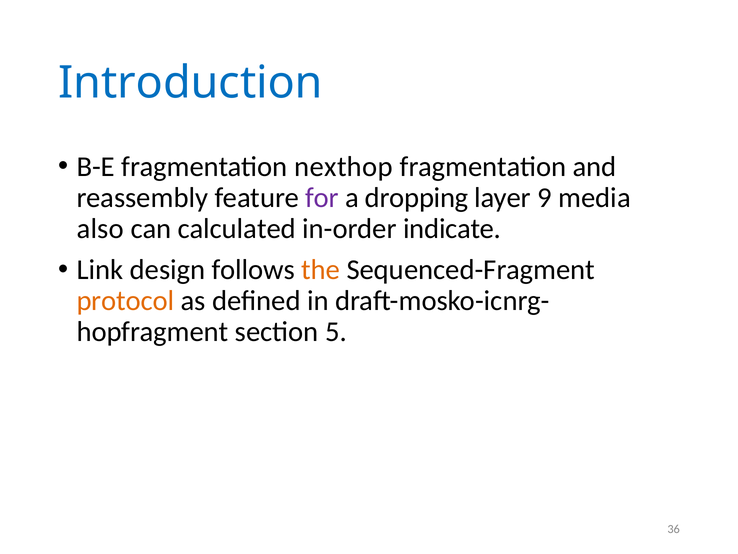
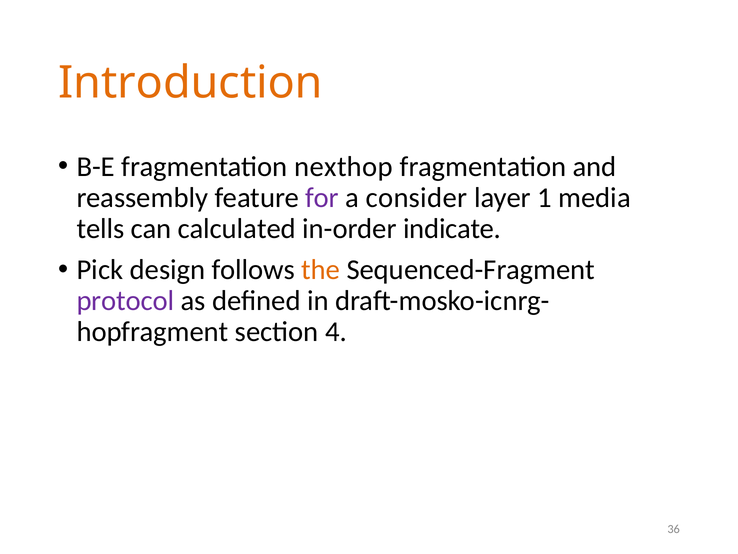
Introduction colour: blue -> orange
dropping: dropping -> consider
9: 9 -> 1
also: also -> tells
Link: Link -> Pick
protocol colour: orange -> purple
5: 5 -> 4
